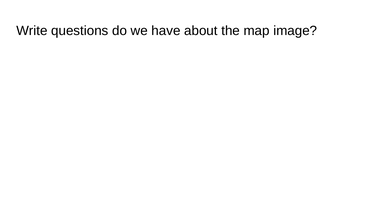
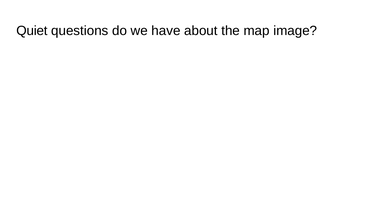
Write: Write -> Quiet
